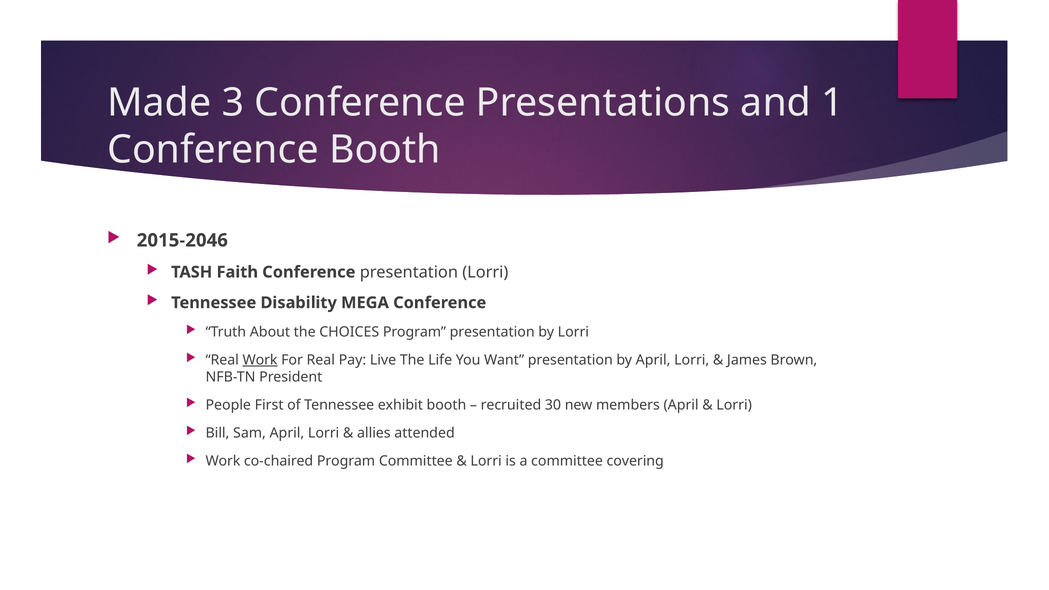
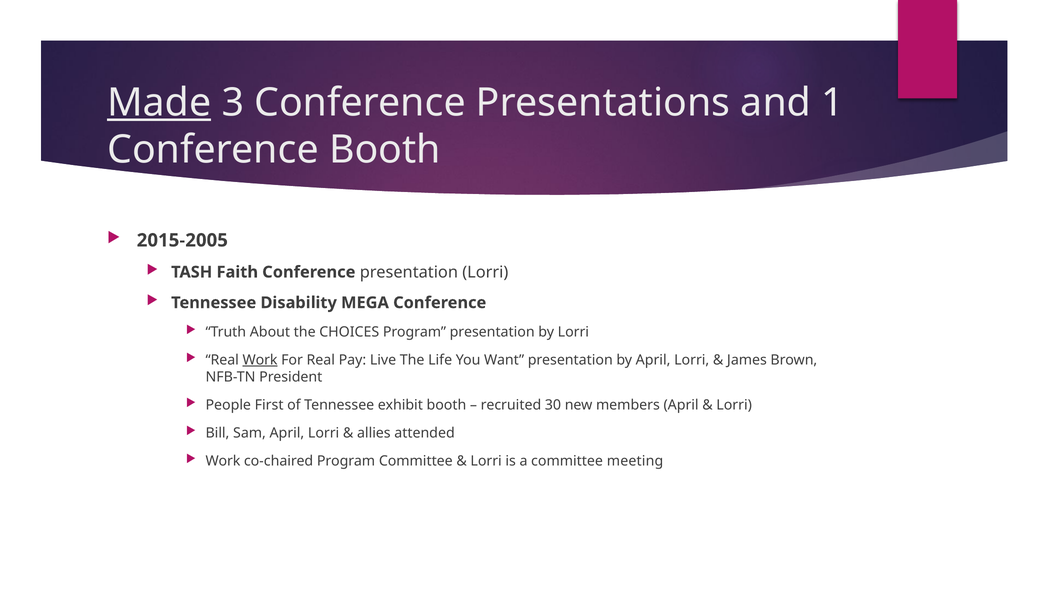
Made underline: none -> present
2015-2046: 2015-2046 -> 2015-2005
covering: covering -> meeting
